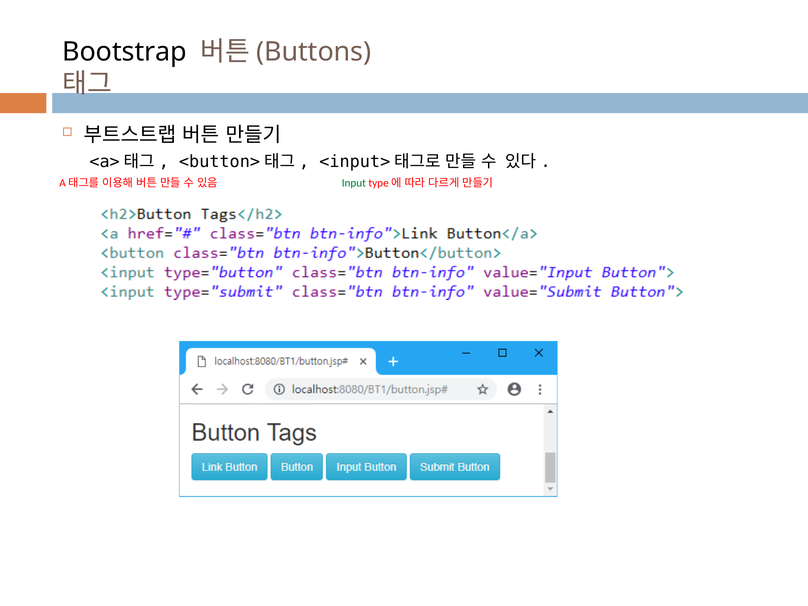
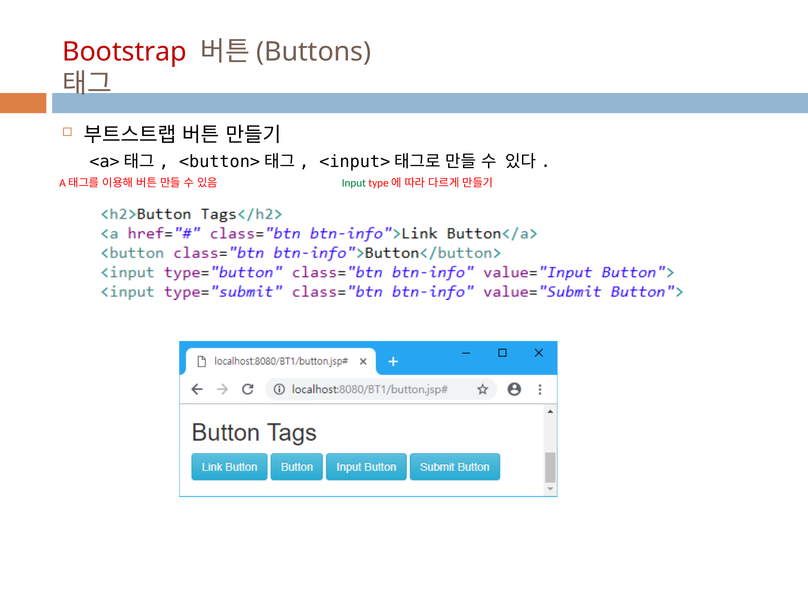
Bootstrap colour: black -> red
